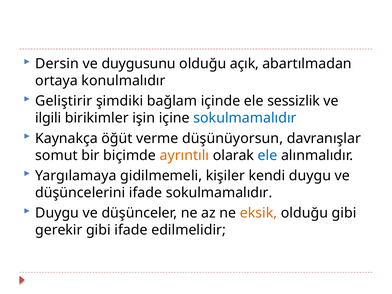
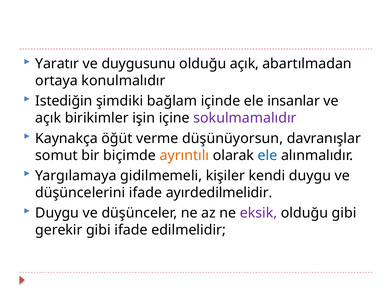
Dersin: Dersin -> Yaratır
Geliştirir: Geliştirir -> Istediğin
sessizlik: sessizlik -> insanlar
ilgili at (48, 118): ilgili -> açık
sokulmamalıdır at (245, 118) colour: blue -> purple
ifade sokulmamalıdır: sokulmamalıdır -> ayırdedilmelidir
eksik colour: orange -> purple
